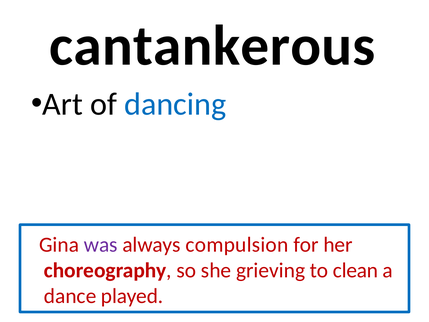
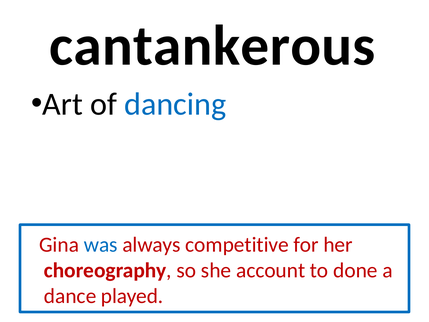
was colour: purple -> blue
compulsion: compulsion -> competitive
grieving: grieving -> account
clean: clean -> done
